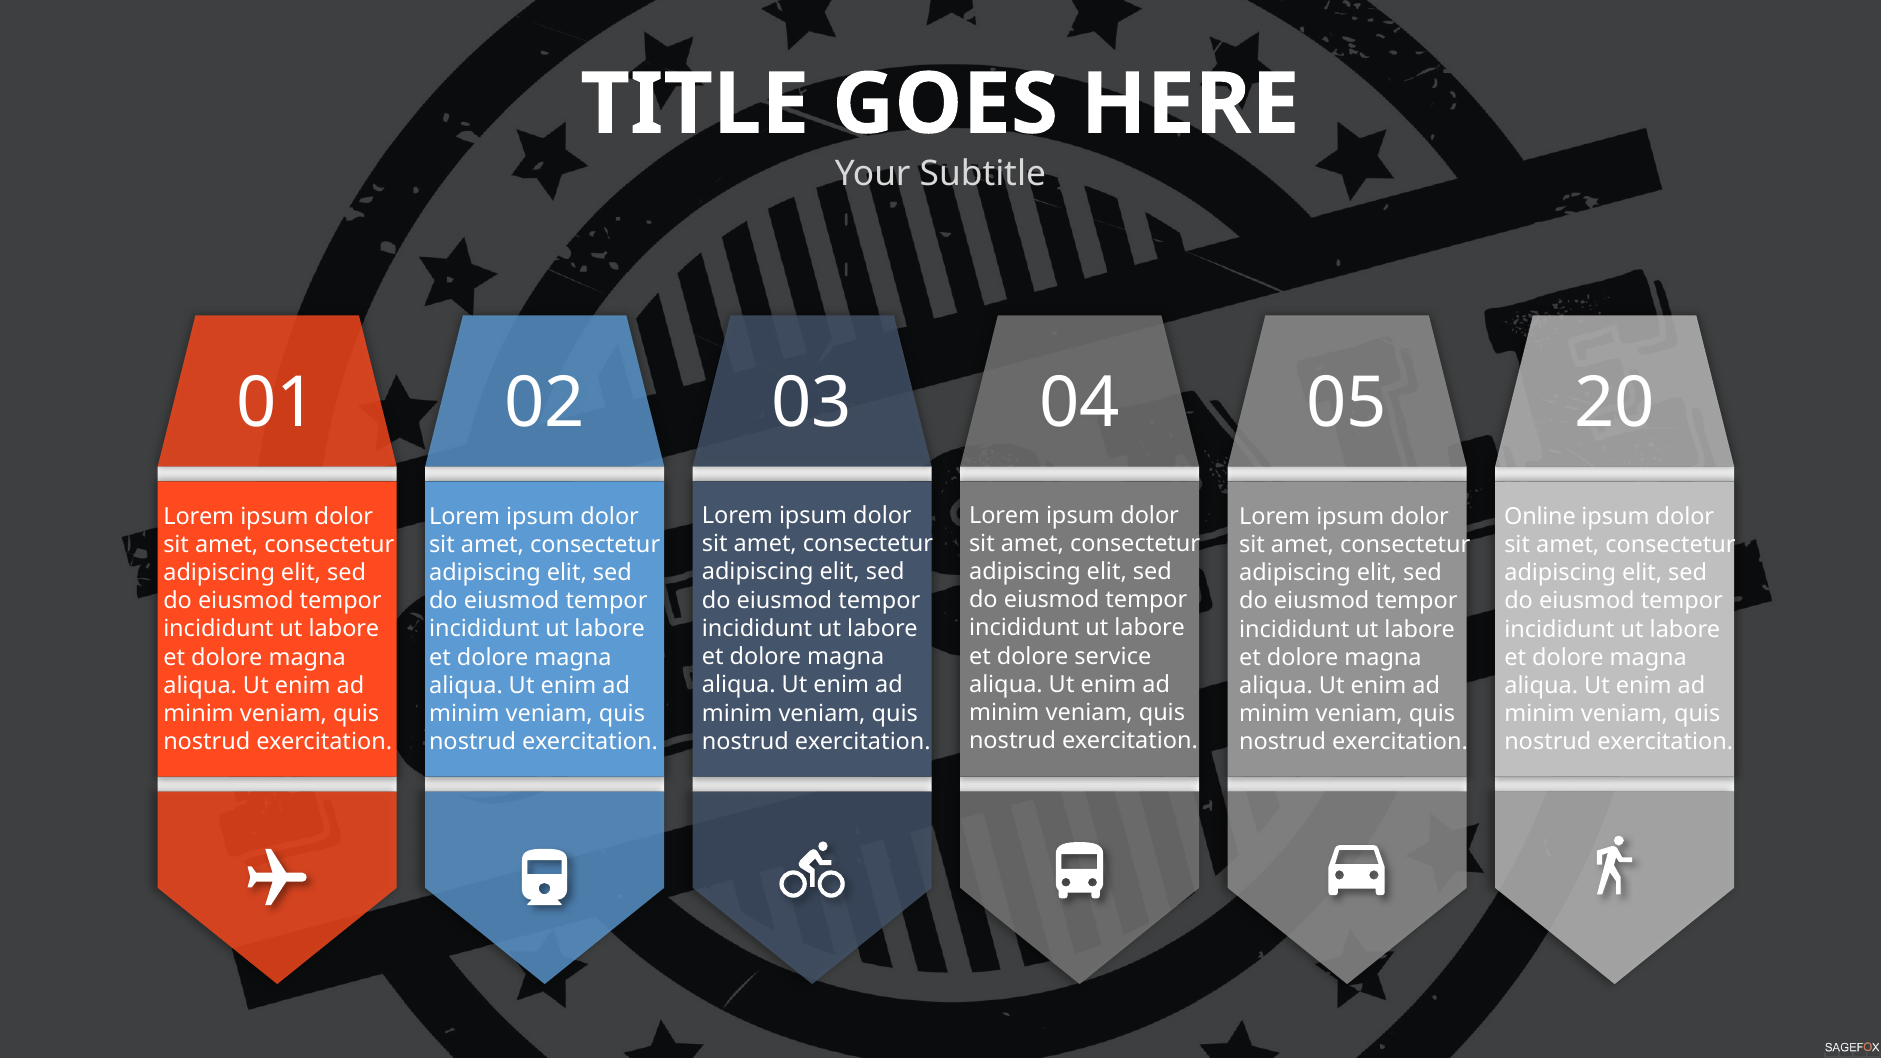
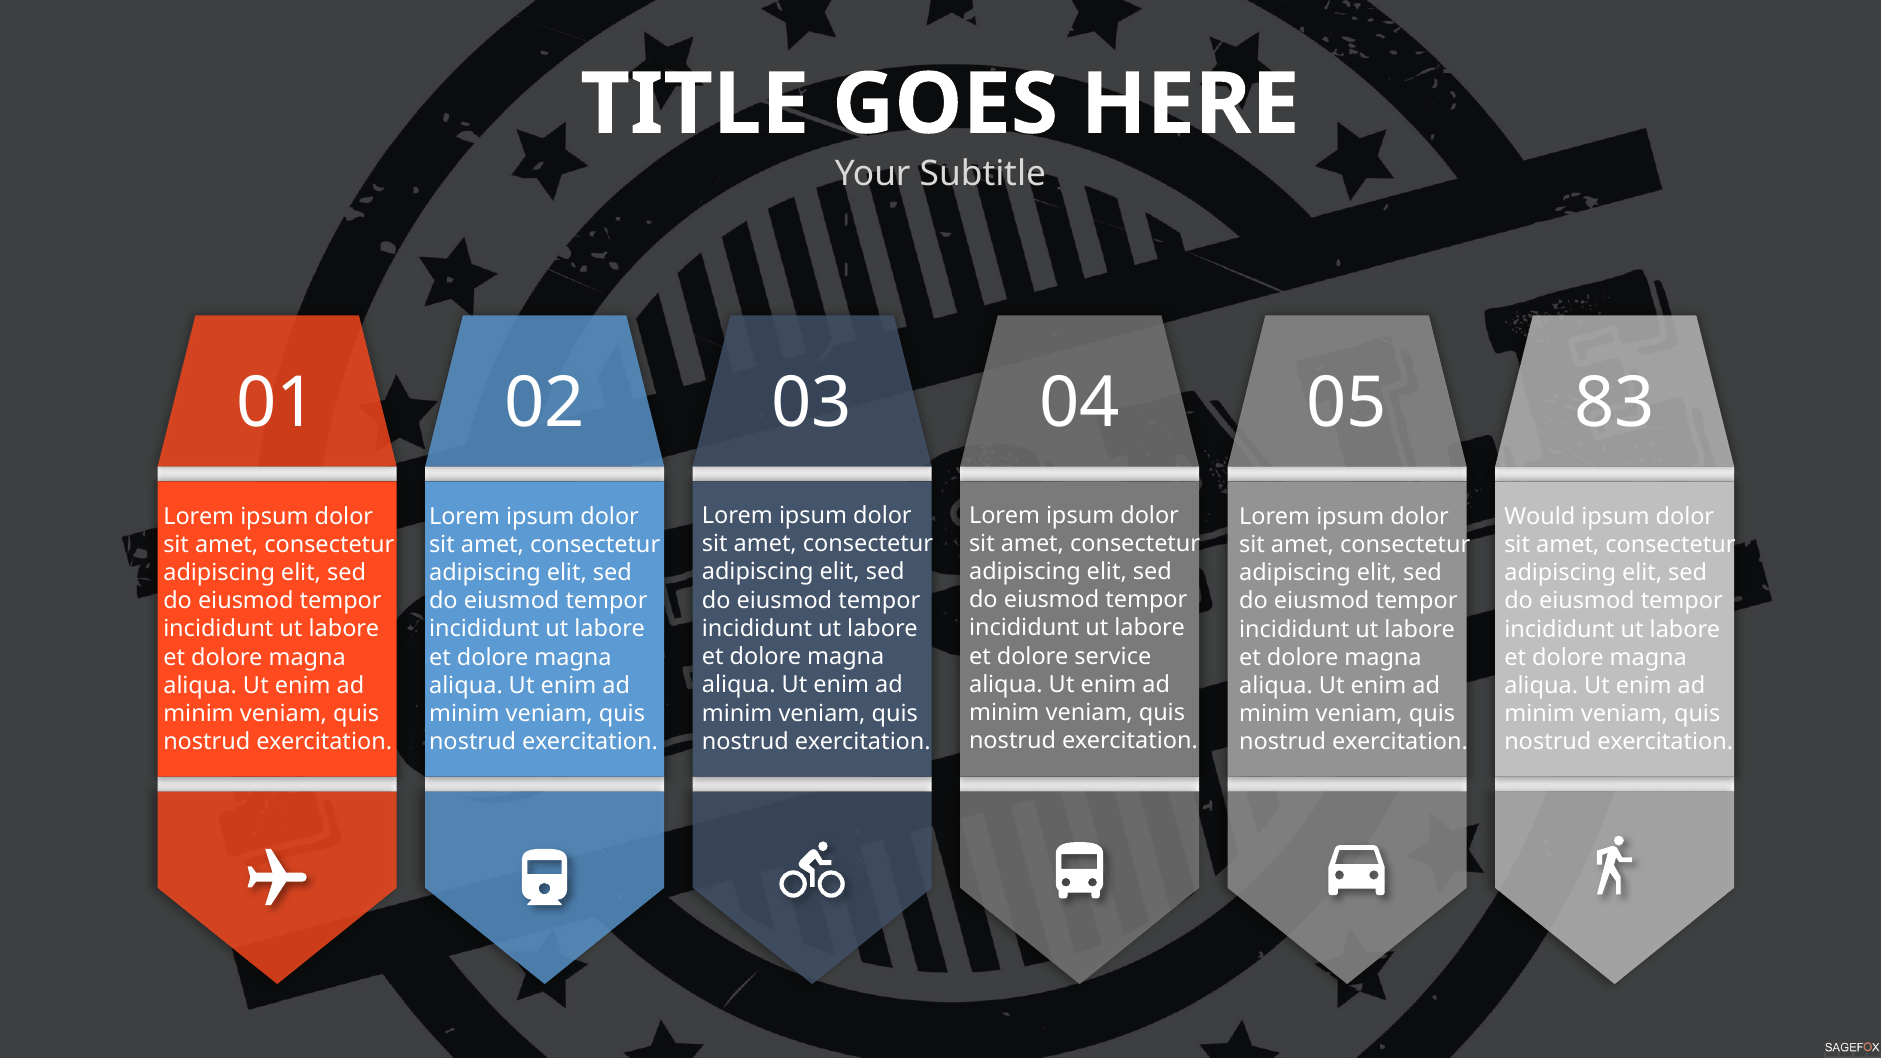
20: 20 -> 83
Online: Online -> Would
